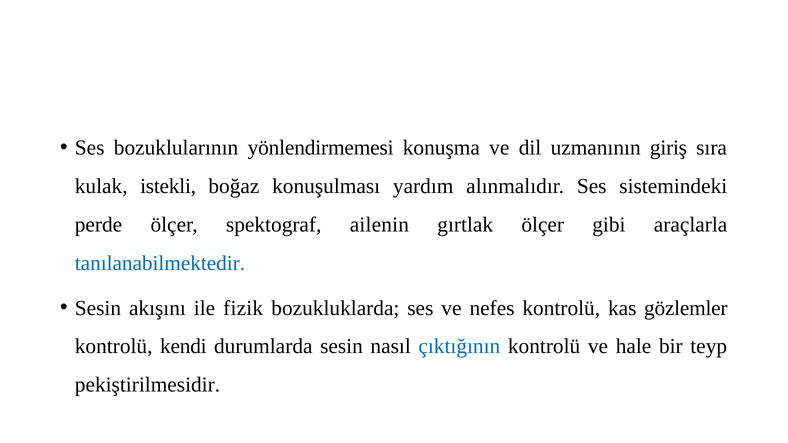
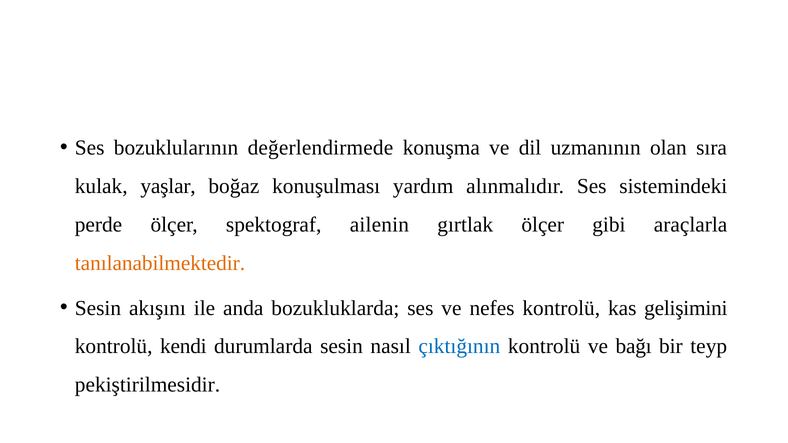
yönlendirmemesi: yönlendirmemesi -> değerlendirmede
giriş: giriş -> olan
istekli: istekli -> yaşlar
tanılanabilmektedir colour: blue -> orange
fizik: fizik -> anda
gözlemler: gözlemler -> gelişimini
hale: hale -> bağı
